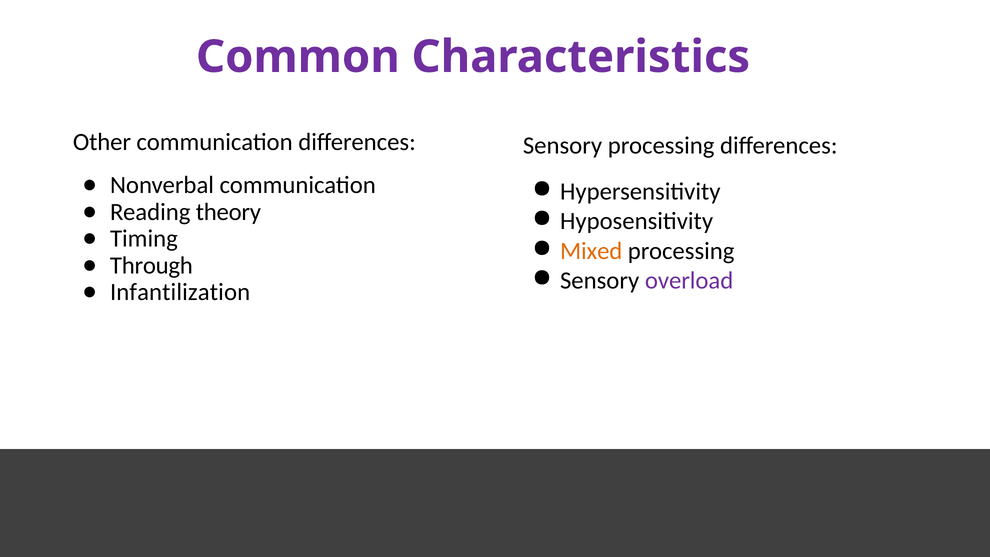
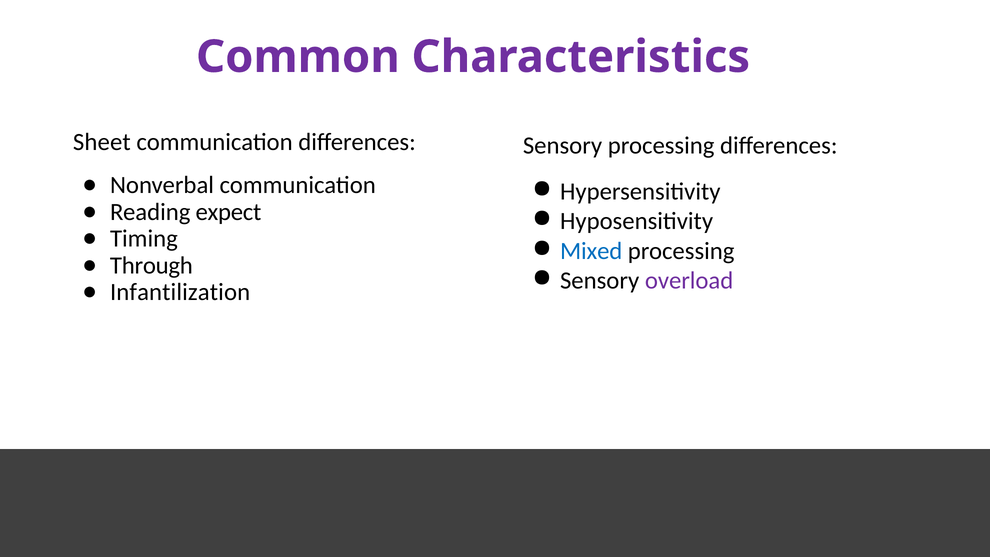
Other: Other -> Sheet
theory: theory -> expect
Mixed colour: orange -> blue
